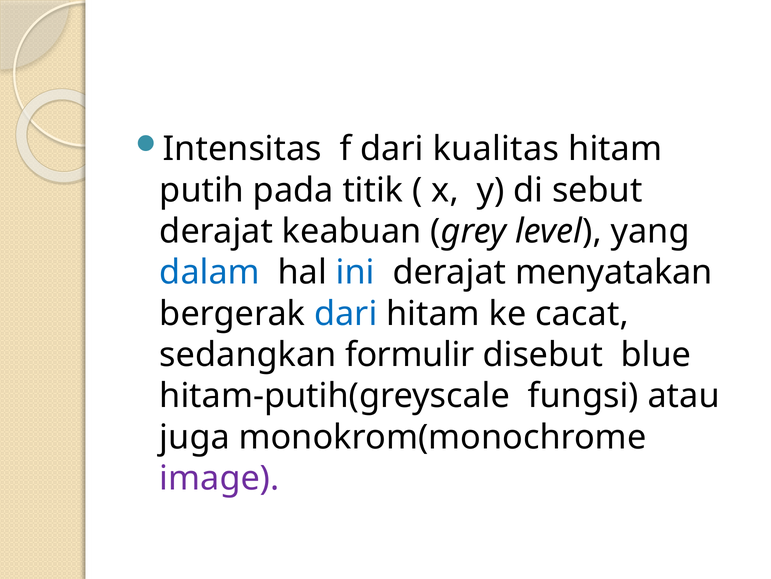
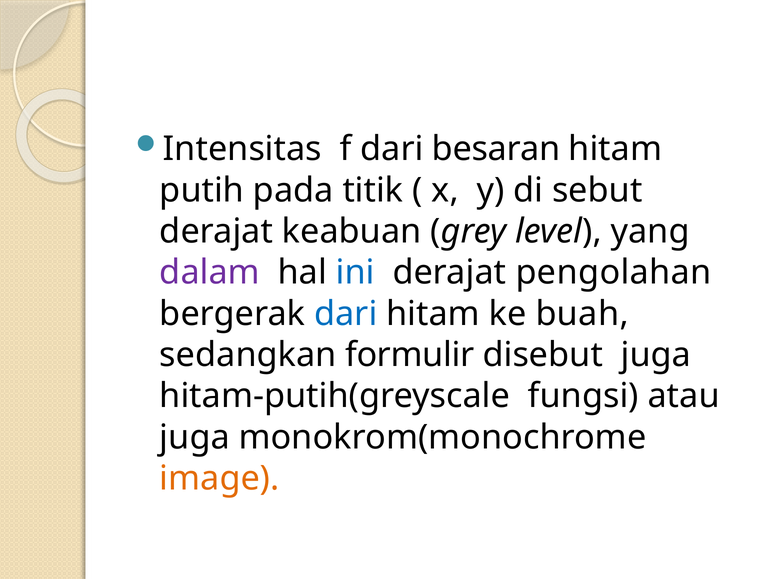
kualitas: kualitas -> besaran
dalam colour: blue -> purple
menyatakan: menyatakan -> pengolahan
cacat: cacat -> buah
disebut blue: blue -> juga
image colour: purple -> orange
